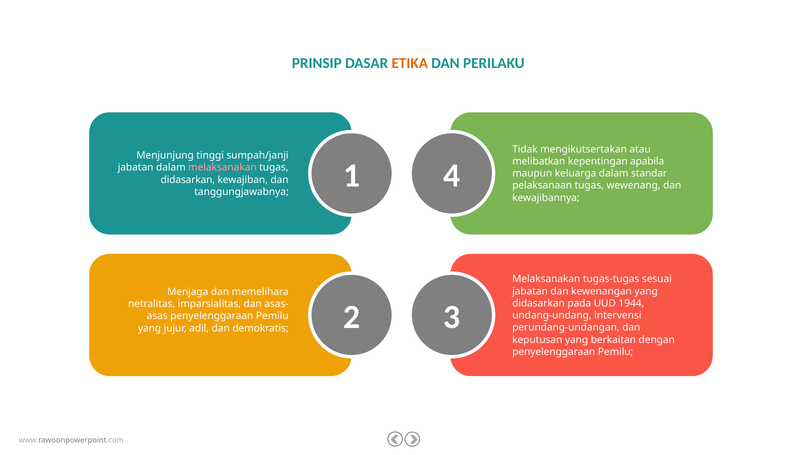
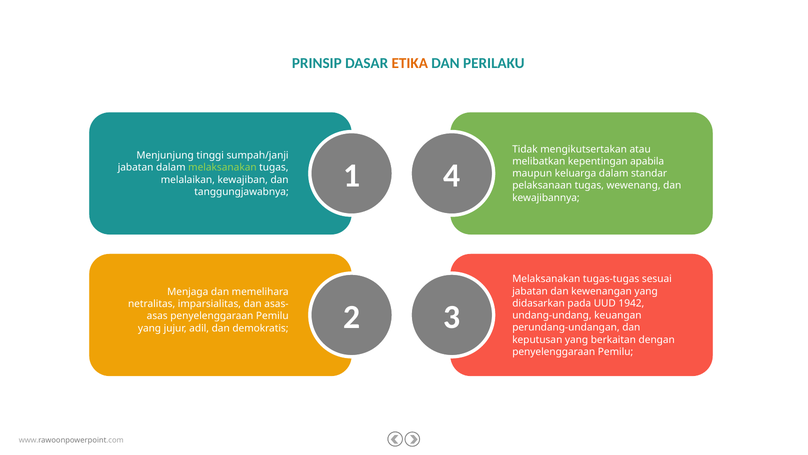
melaksanakan at (222, 167) colour: pink -> light green
didasarkan at (188, 180): didasarkan -> melalaikan
1944: 1944 -> 1942
intervensi: intervensi -> keuangan
